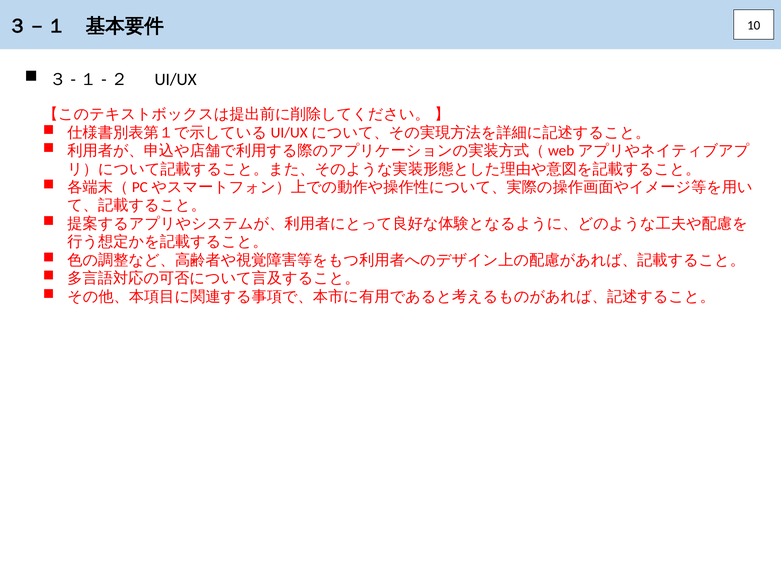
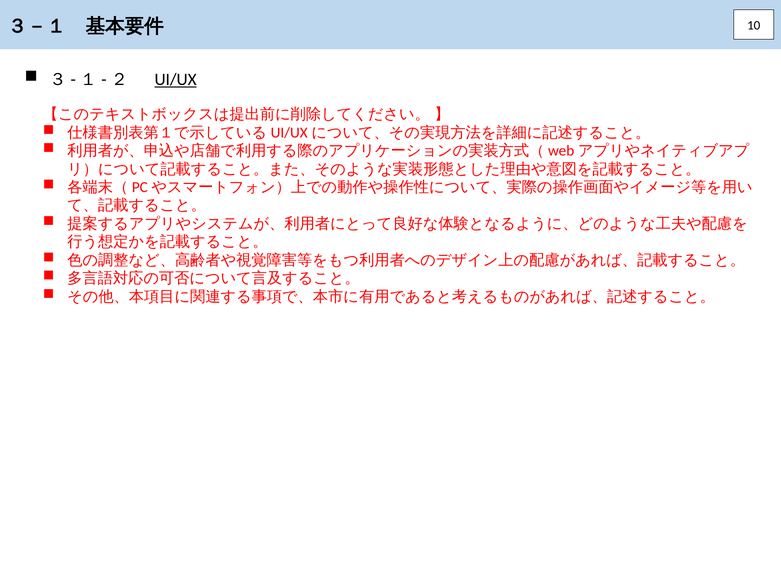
UI/UX underline: none -> present
